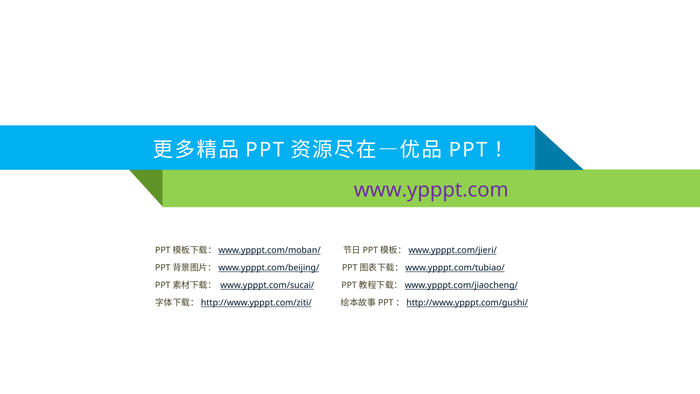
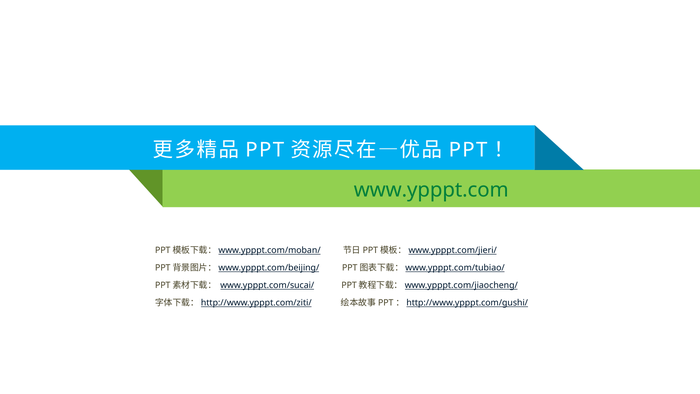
www.ypppt.com colour: purple -> green
